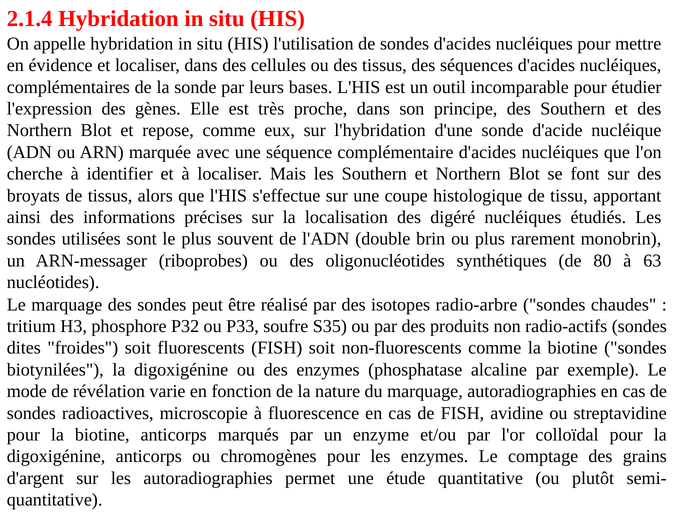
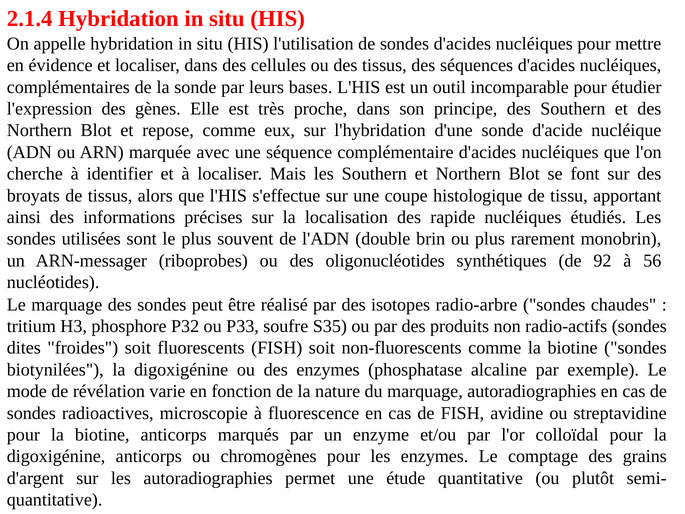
digéré: digéré -> rapide
80: 80 -> 92
63: 63 -> 56
